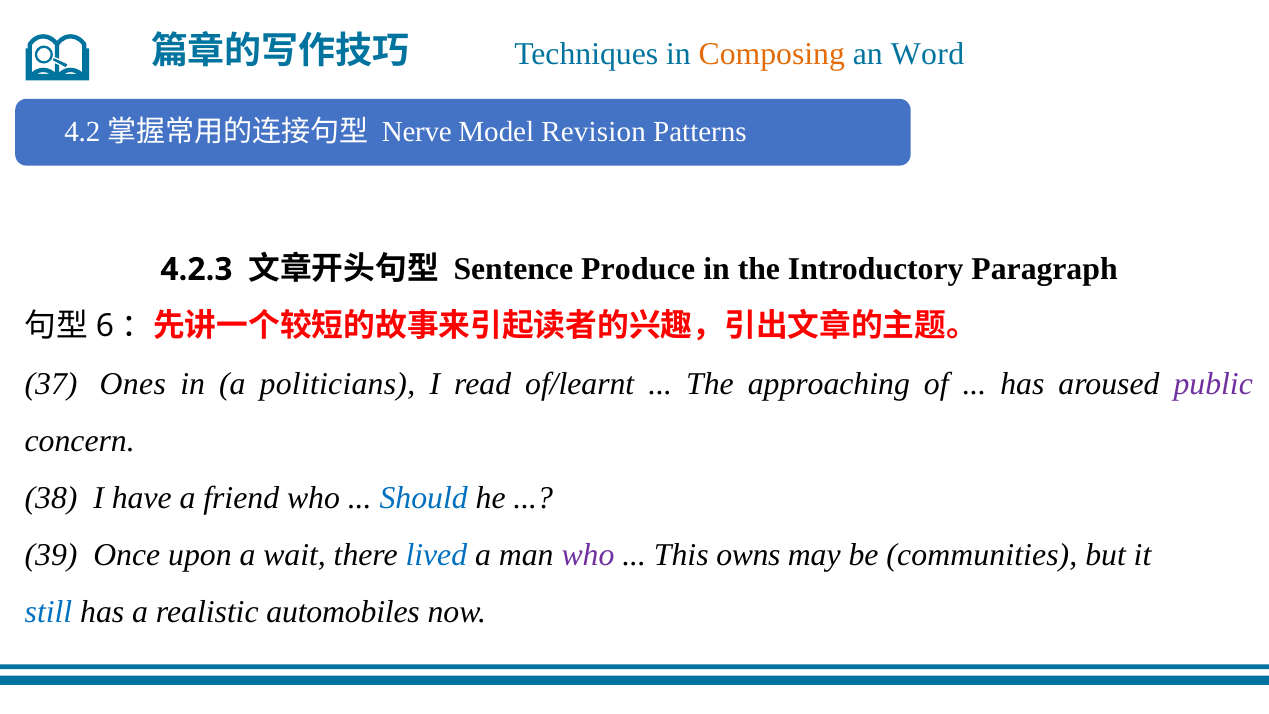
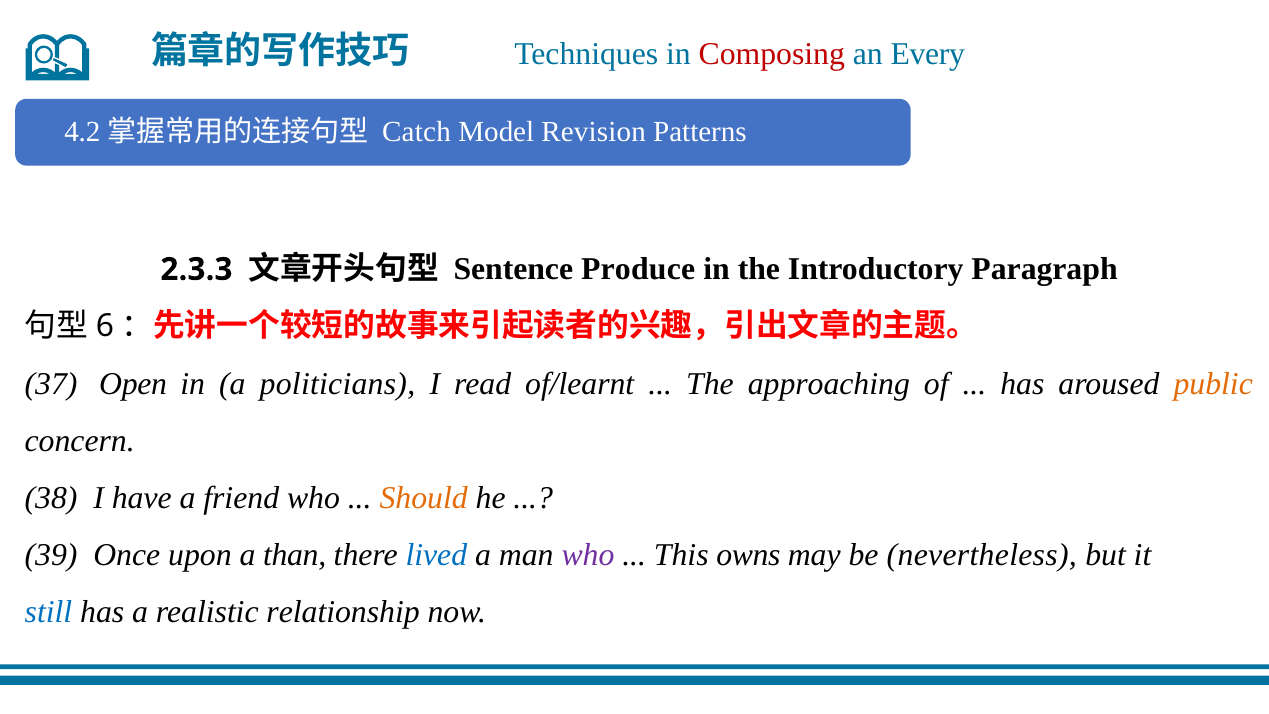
Composing colour: orange -> red
Word: Word -> Every
Nerve: Nerve -> Catch
4.2.3: 4.2.3 -> 2.3.3
Ones: Ones -> Open
public colour: purple -> orange
Should colour: blue -> orange
wait: wait -> than
communities: communities -> nevertheless
automobiles: automobiles -> relationship
